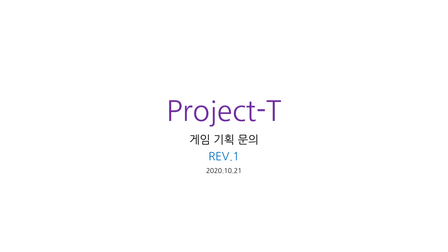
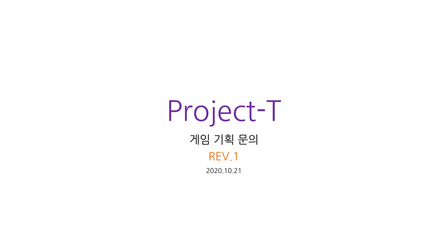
REV.1 colour: blue -> orange
